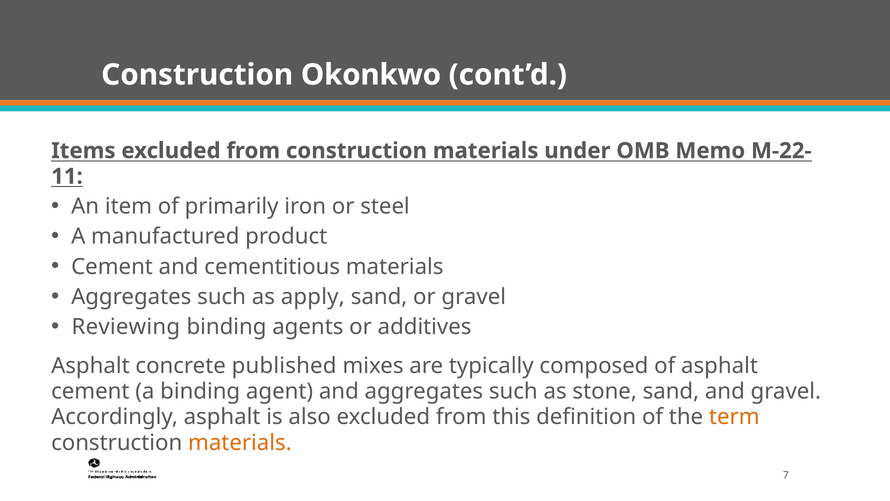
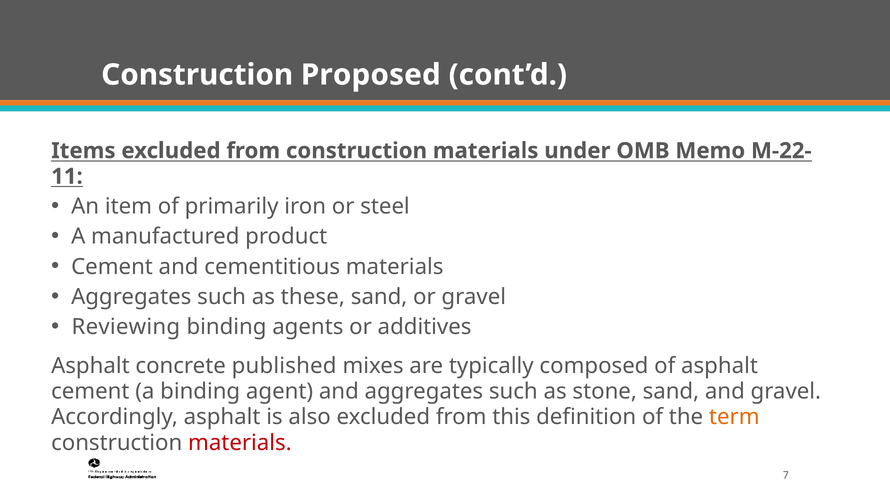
Okonkwo: Okonkwo -> Proposed
apply: apply -> these
materials at (240, 442) colour: orange -> red
